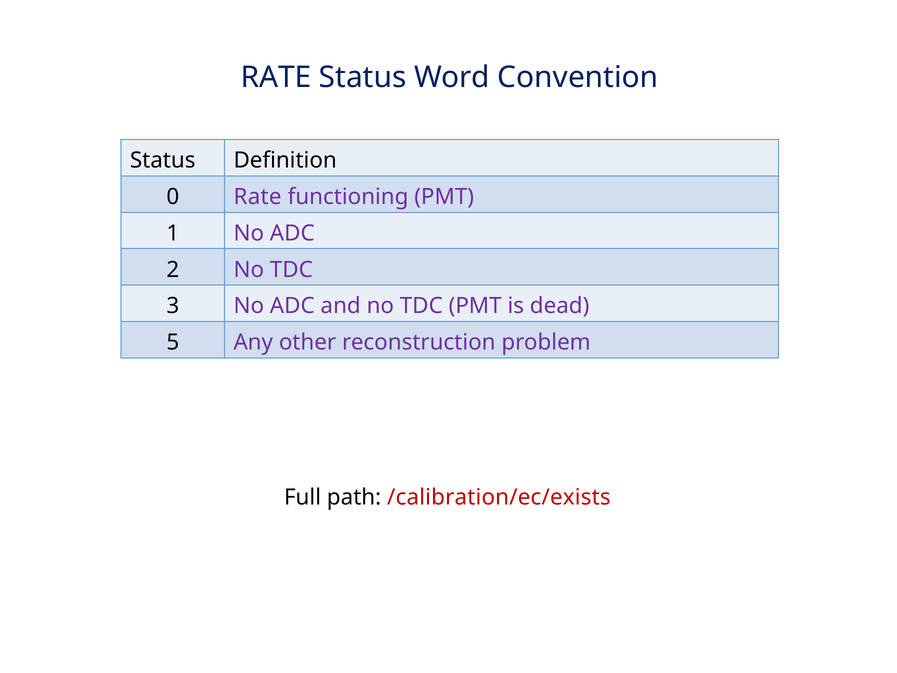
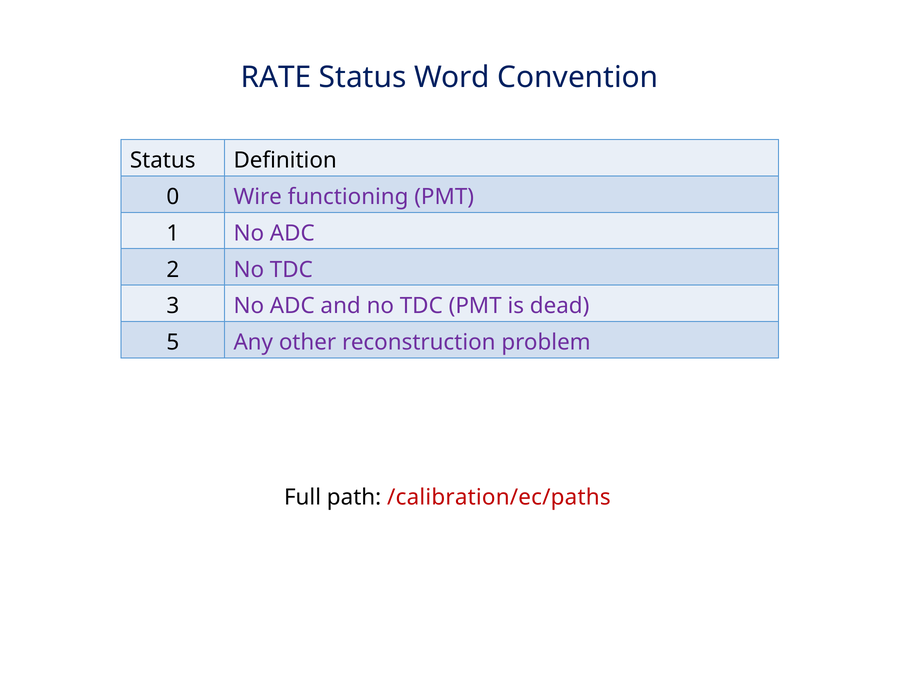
0 Rate: Rate -> Wire
/calibration/ec/exists: /calibration/ec/exists -> /calibration/ec/paths
